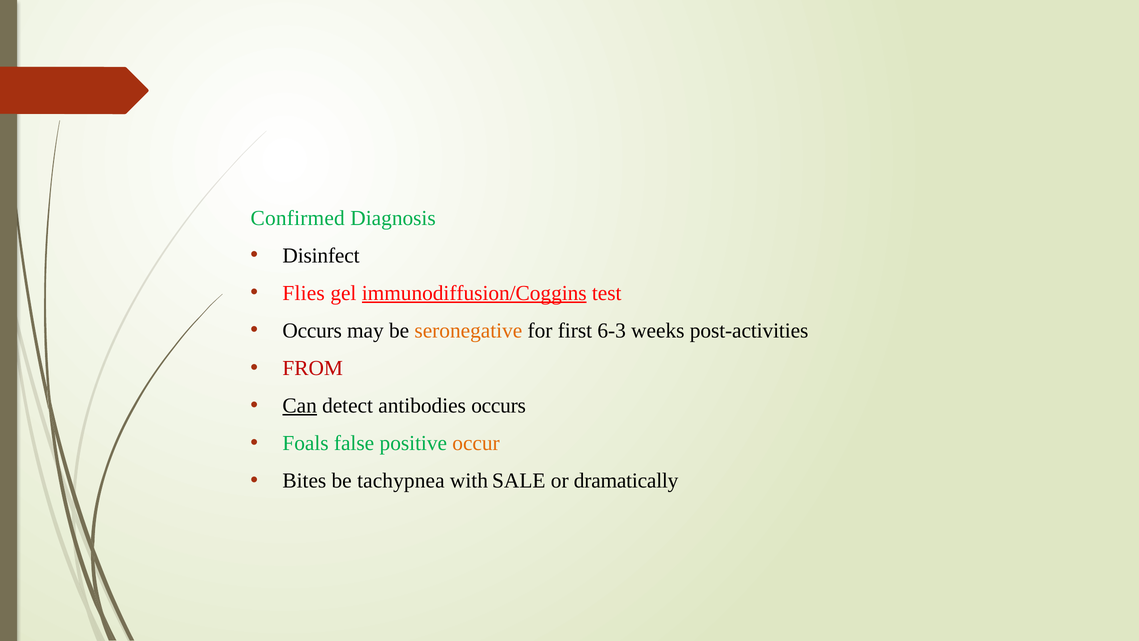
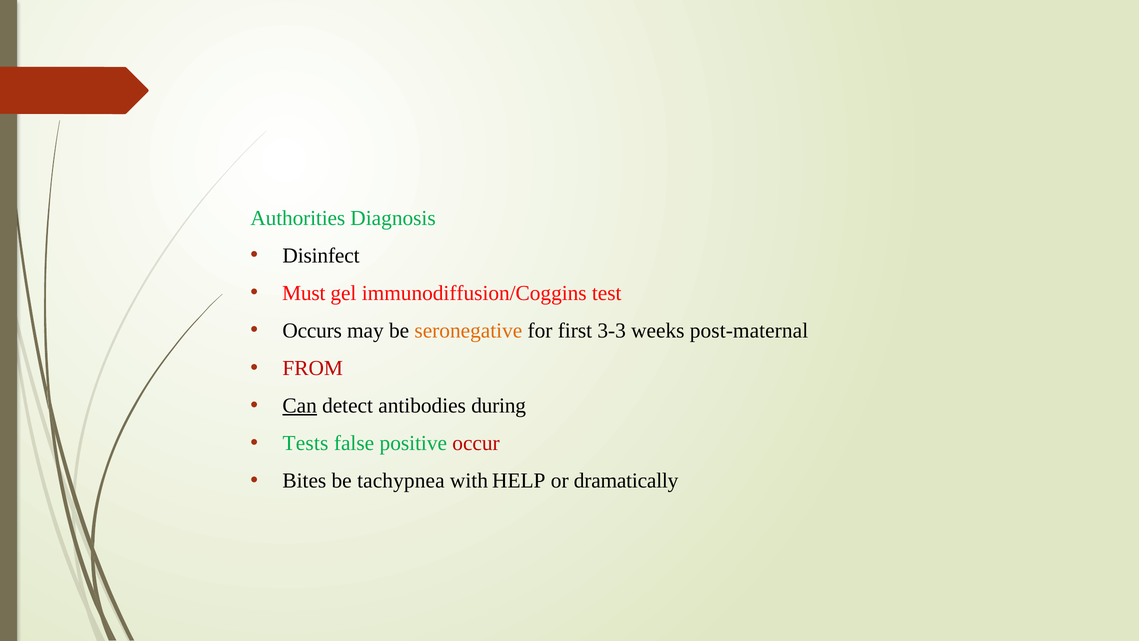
Confirmed: Confirmed -> Authorities
Flies: Flies -> Must
immunodiffusion/Coggins underline: present -> none
6-3: 6-3 -> 3-3
post-activities: post-activities -> post-maternal
antibodies occurs: occurs -> during
Foals: Foals -> Tests
occur colour: orange -> red
SALE: SALE -> HELP
